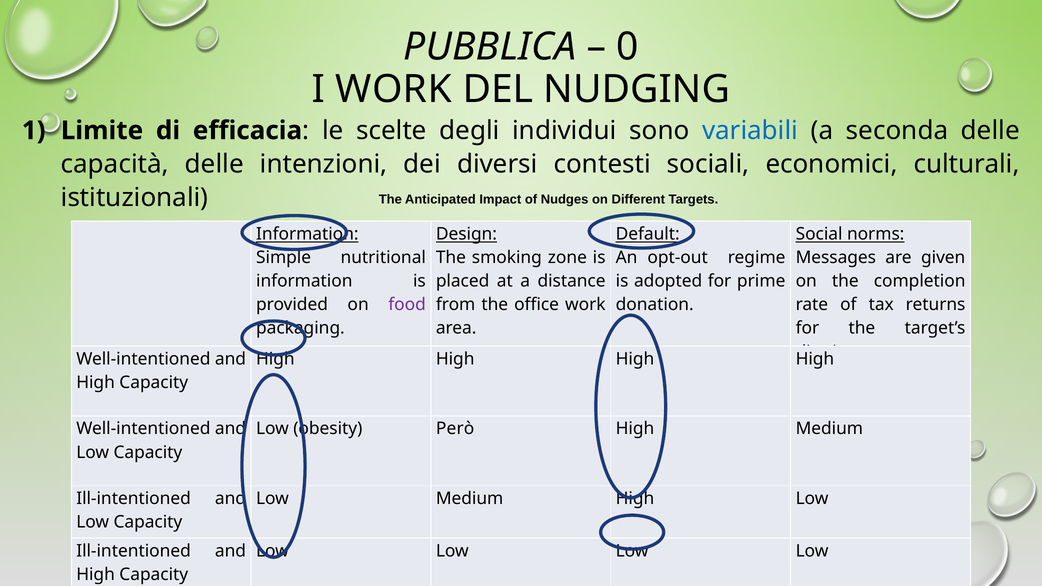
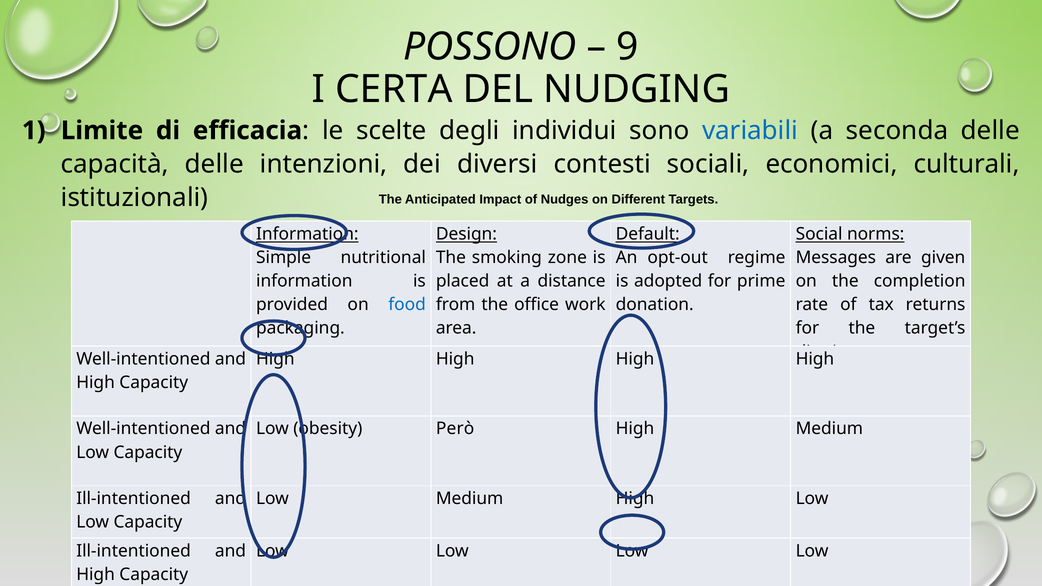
PUBBLICA: PUBBLICA -> POSSONO
0: 0 -> 9
I WORK: WORK -> CERTA
food colour: purple -> blue
